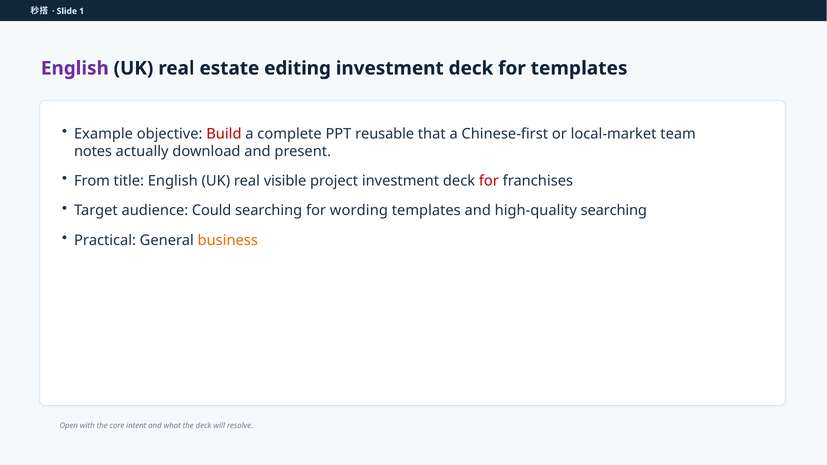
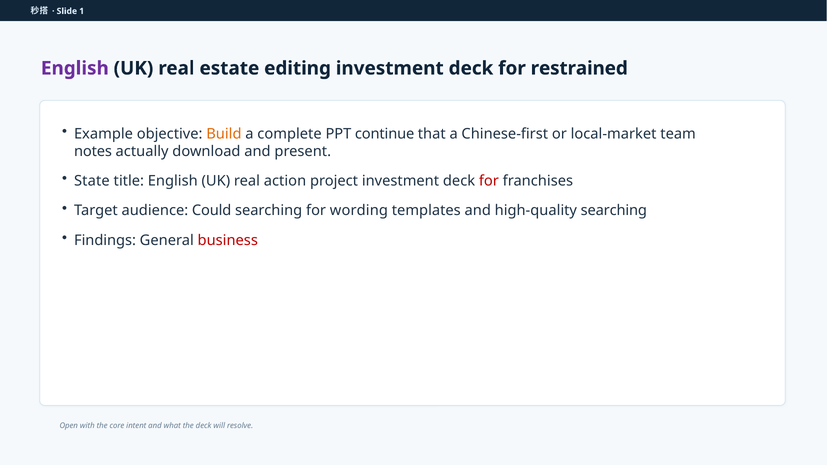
for templates: templates -> restrained
Build colour: red -> orange
reusable: reusable -> continue
From: From -> State
visible: visible -> action
Practical: Practical -> Findings
business colour: orange -> red
